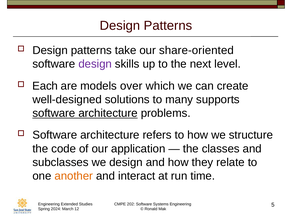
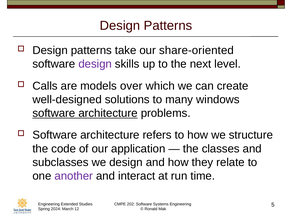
Each: Each -> Calls
supports: supports -> windows
another colour: orange -> purple
